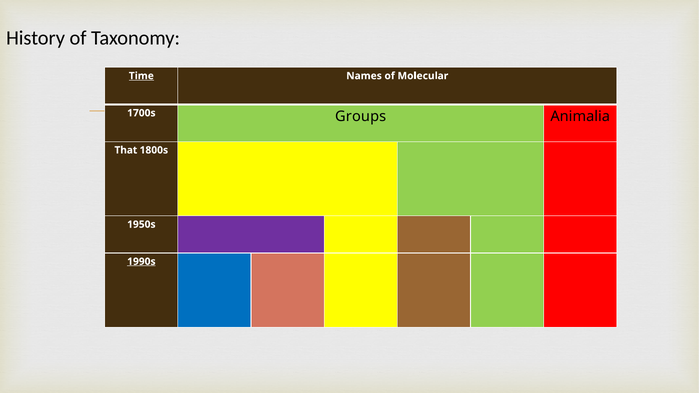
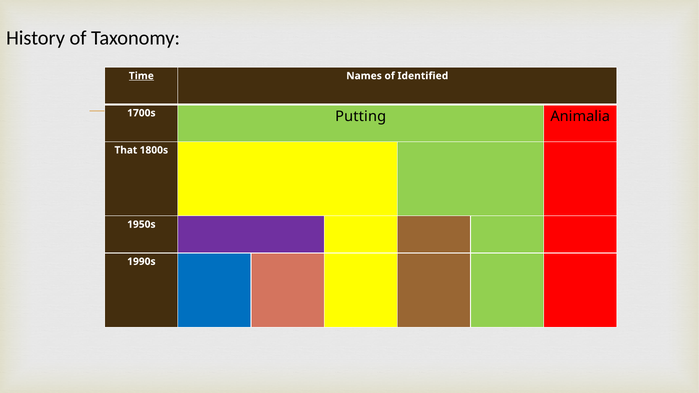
Molecular: Molecular -> Identified
Groups: Groups -> Putting
1990s underline: present -> none
